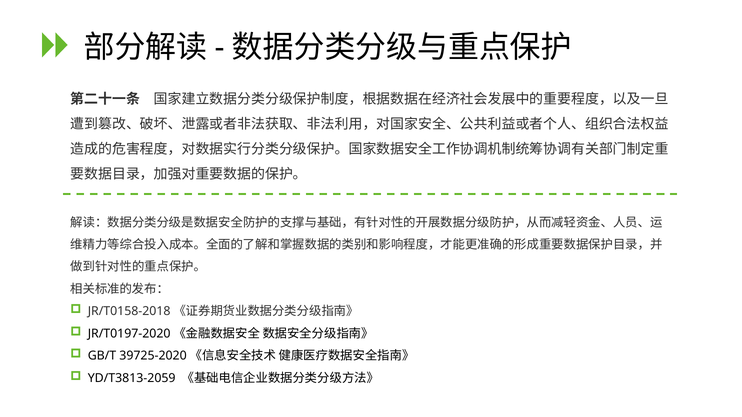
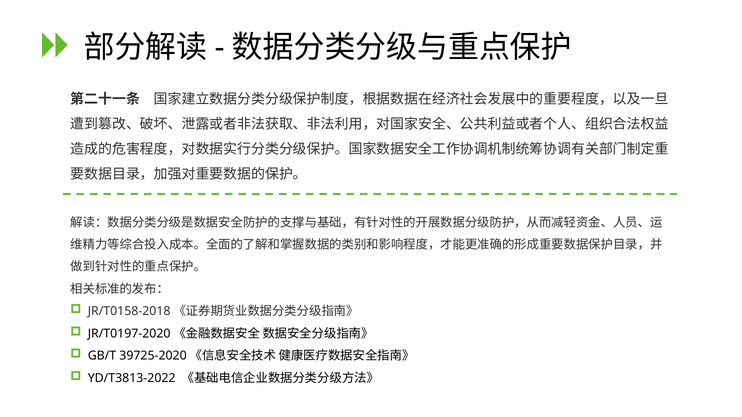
YD/T3813-2059: YD/T3813-2059 -> YD/T3813-2022
